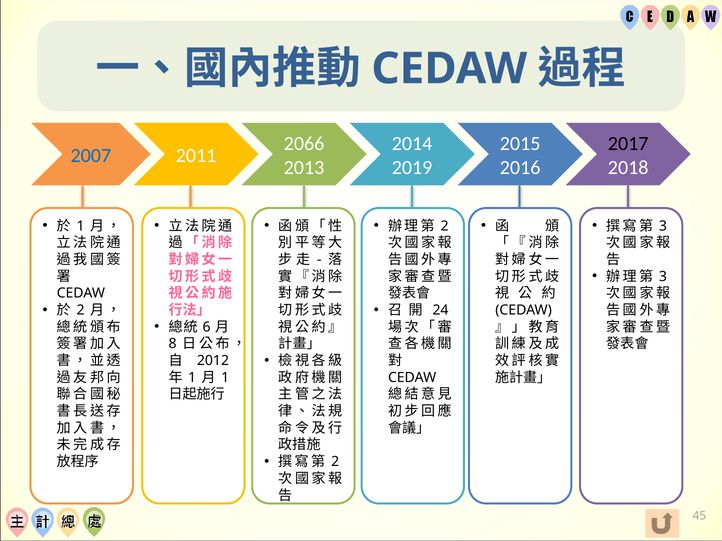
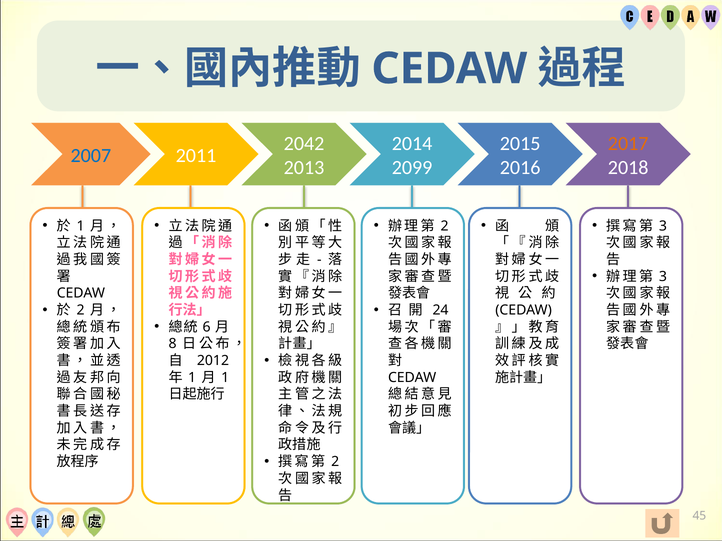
2066: 2066 -> 2042
2017 colour: black -> orange
2019: 2019 -> 2099
